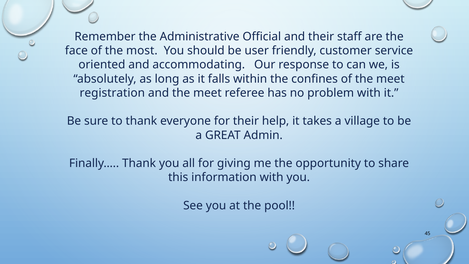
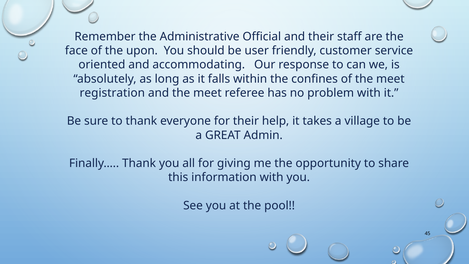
most: most -> upon
